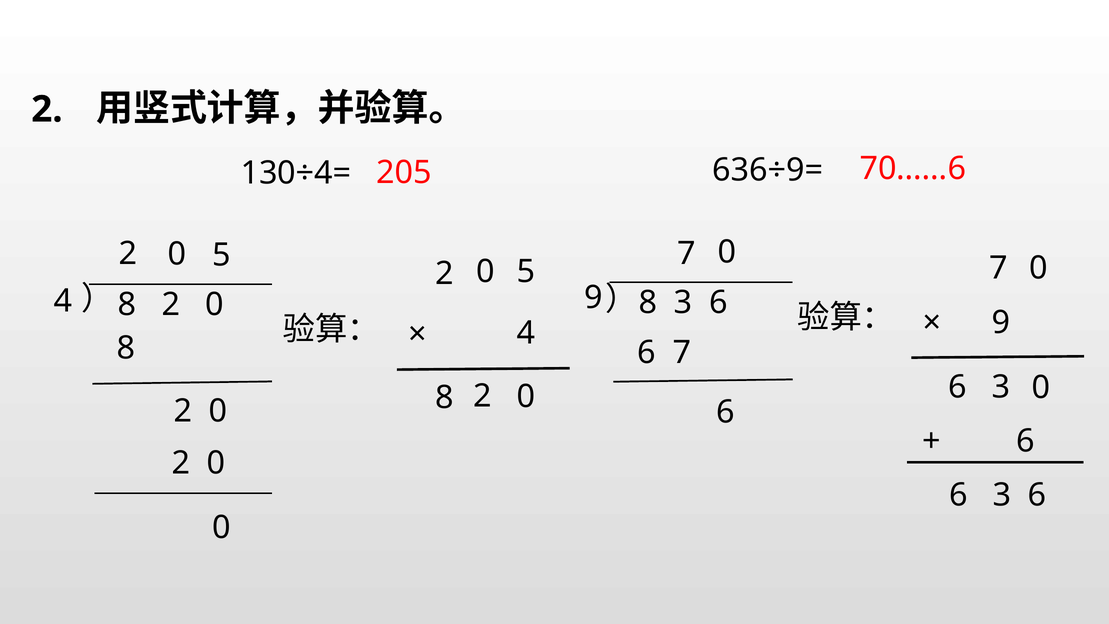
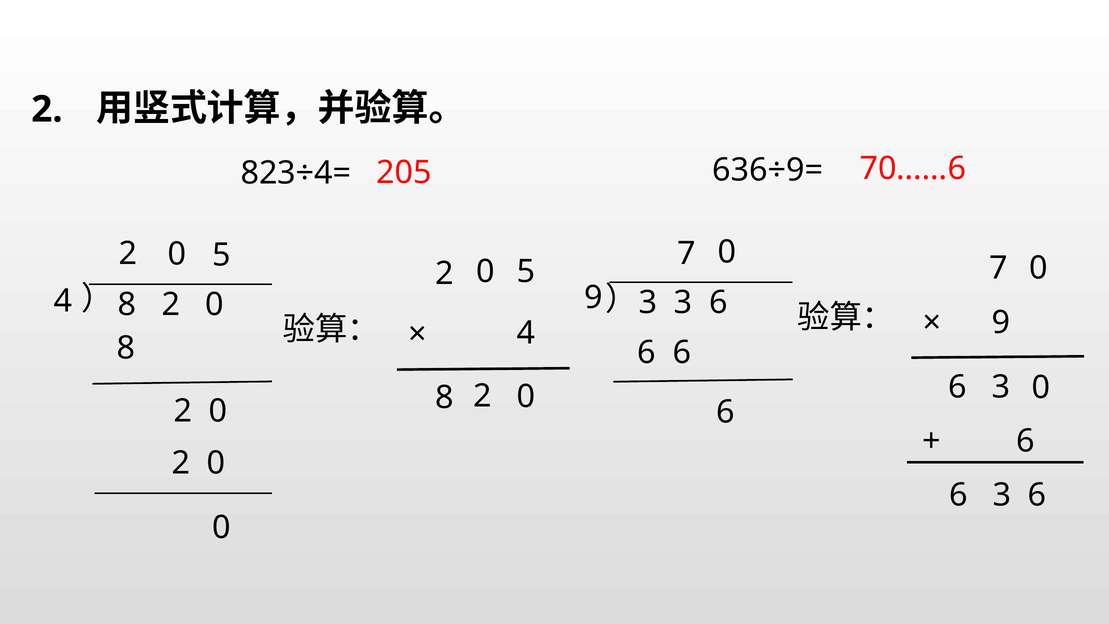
130÷4=: 130÷4= -> 823÷4=
8 at (648, 303): 8 -> 3
7 at (682, 353): 7 -> 6
